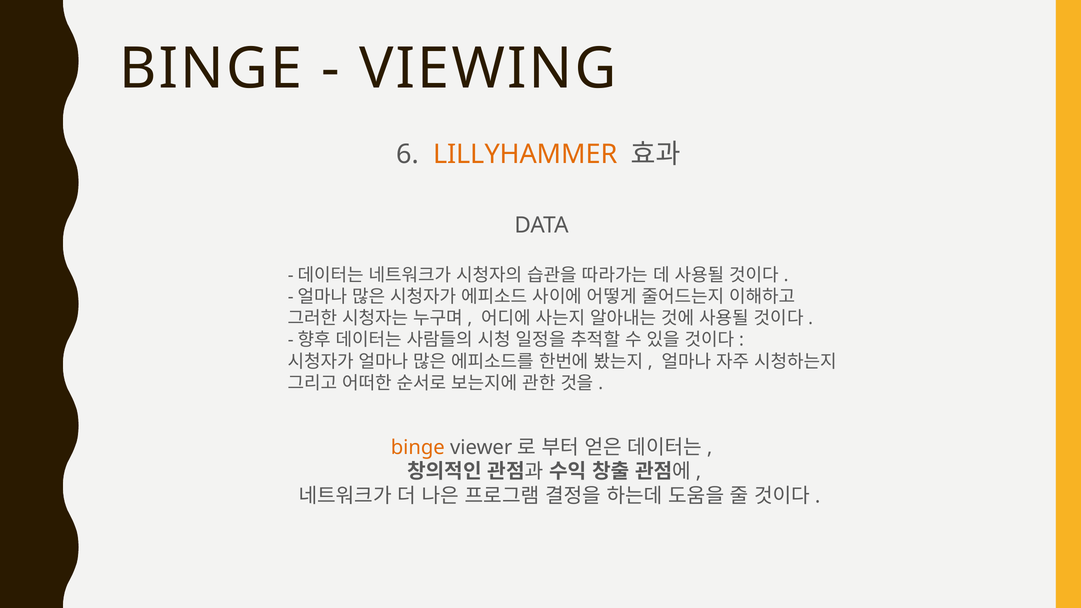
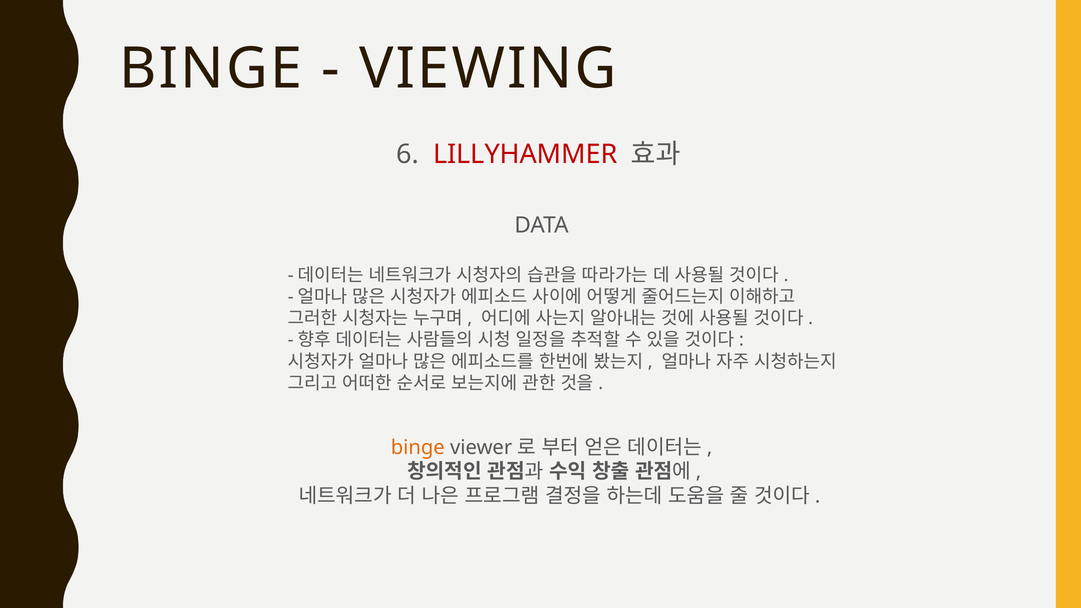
LILLYHAMMER colour: orange -> red
